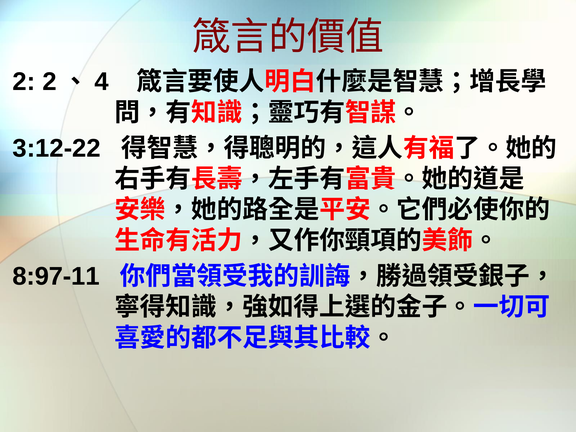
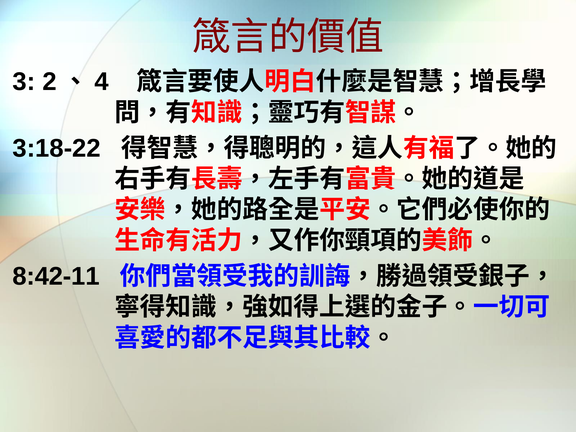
2 at (24, 82): 2 -> 3
3:12-22: 3:12-22 -> 3:18-22
8:97-11: 8:97-11 -> 8:42-11
